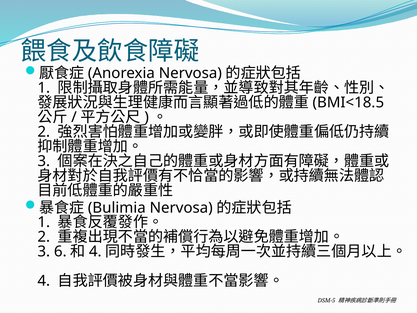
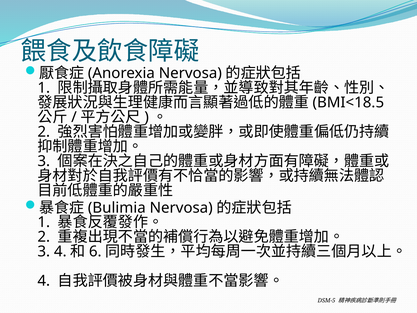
3 6: 6 -> 4
4 at (95, 251): 4 -> 6
